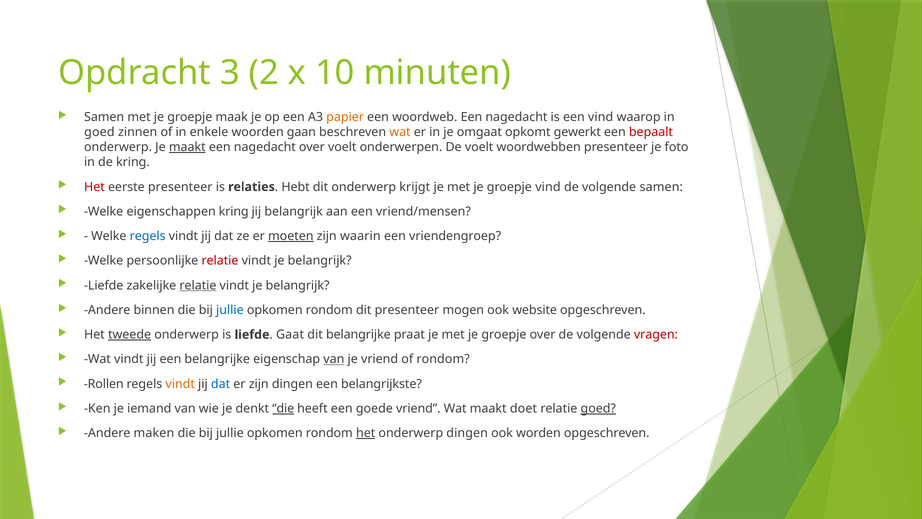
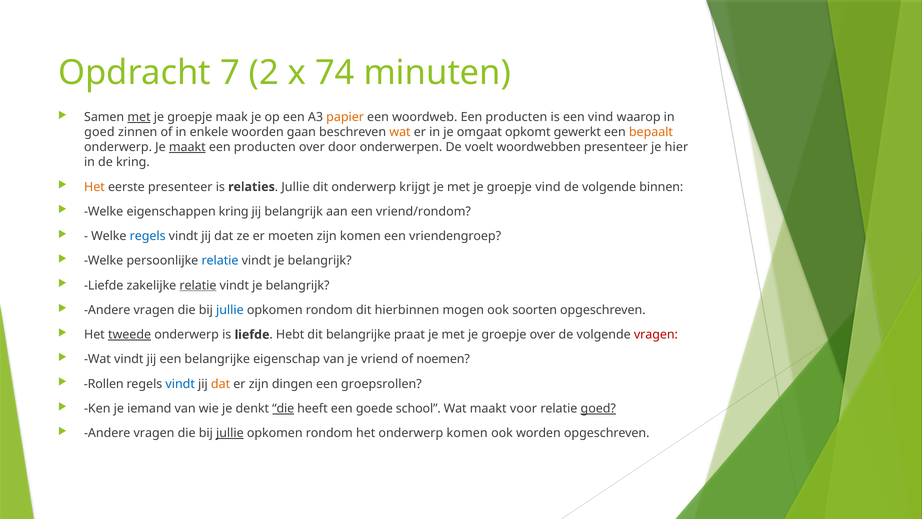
3: 3 -> 7
10: 10 -> 74
met at (139, 117) underline: none -> present
woordweb Een nagedacht: nagedacht -> producten
bepaalt colour: red -> orange
nagedacht at (265, 147): nagedacht -> producten
over voelt: voelt -> door
foto: foto -> hier
Het at (94, 187) colour: red -> orange
relaties Hebt: Hebt -> Jullie
volgende samen: samen -> binnen
vriend/mensen: vriend/mensen -> vriend/rondom
moeten underline: present -> none
zijn waarin: waarin -> komen
relatie at (220, 261) colour: red -> blue
binnen at (154, 310): binnen -> vragen
dit presenteer: presenteer -> hierbinnen
website: website -> soorten
Gaat: Gaat -> Hebt
van at (334, 359) underline: present -> none
of rondom: rondom -> noemen
vindt at (180, 384) colour: orange -> blue
dat at (221, 384) colour: blue -> orange
belangrijkste: belangrijkste -> groepsrollen
goede vriend: vriend -> school
doet: doet -> voor
maken at (154, 433): maken -> vragen
jullie at (230, 433) underline: none -> present
het at (366, 433) underline: present -> none
onderwerp dingen: dingen -> komen
